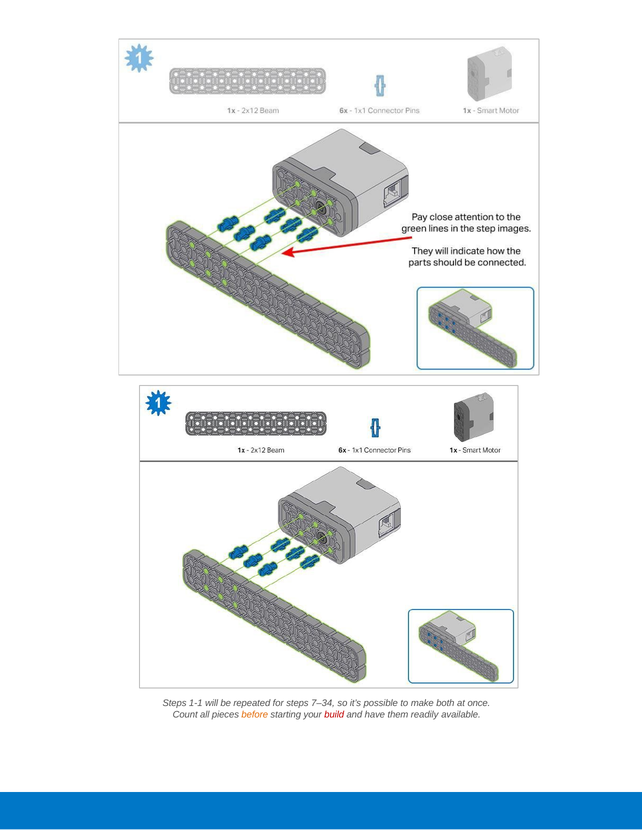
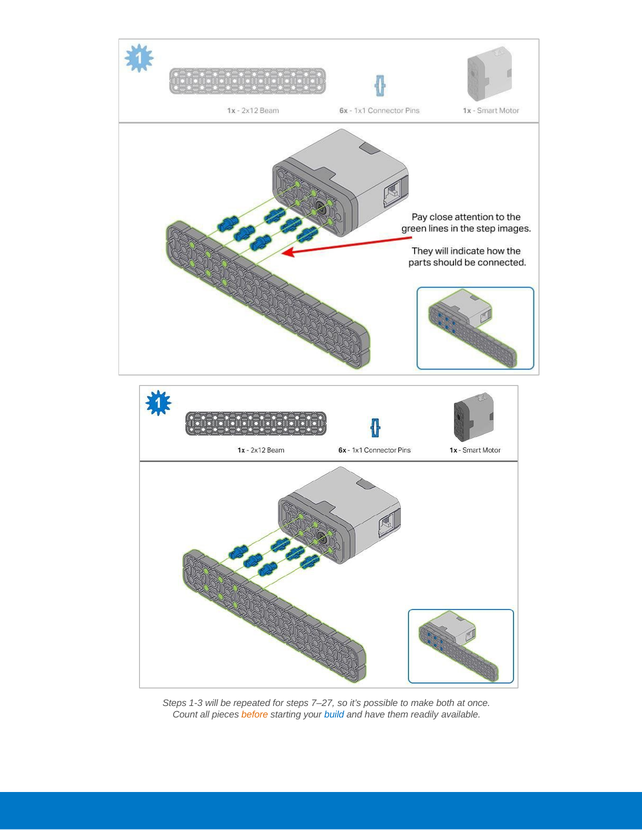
1-1: 1-1 -> 1-3
7–34: 7–34 -> 7–27
build colour: red -> blue
